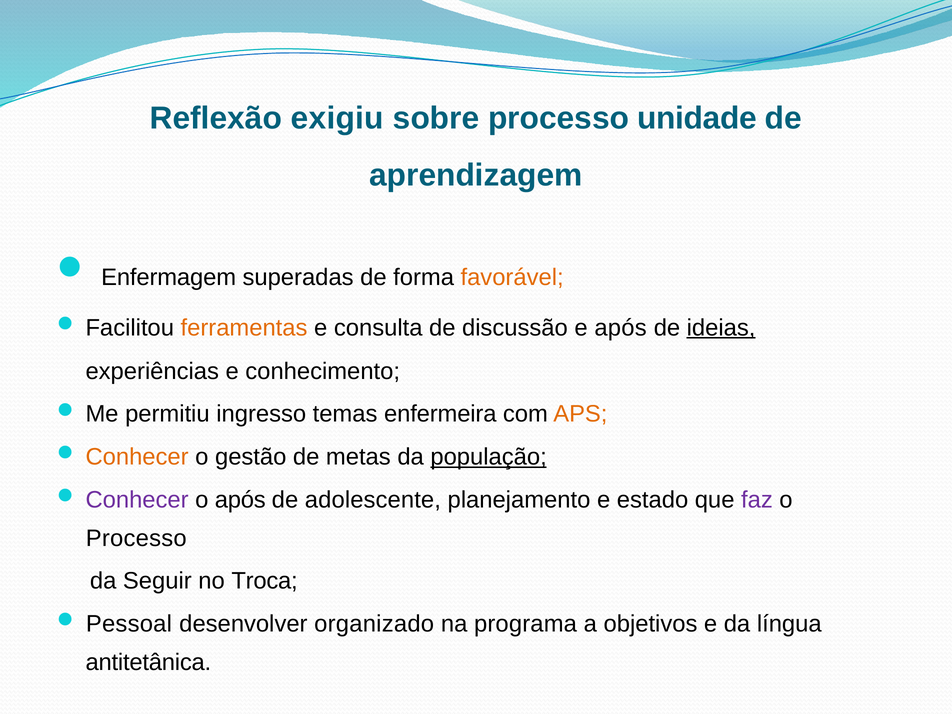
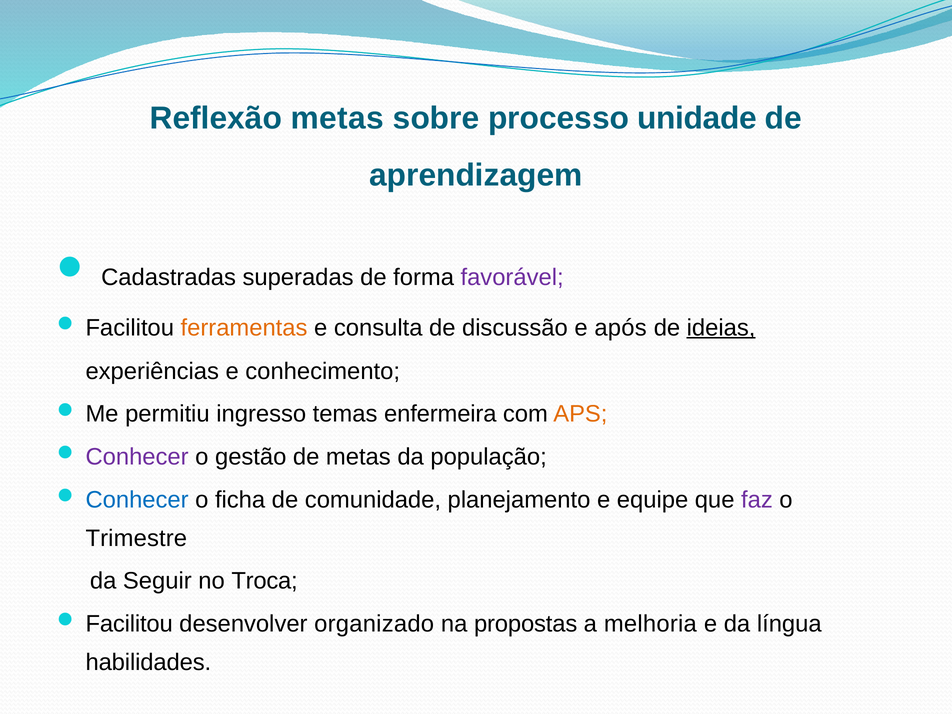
Reflexão exigiu: exigiu -> metas
Enfermagem: Enfermagem -> Cadastradas
favorável colour: orange -> purple
Conhecer at (137, 457) colour: orange -> purple
população underline: present -> none
Conhecer at (137, 500) colour: purple -> blue
o após: após -> ficha
adolescente: adolescente -> comunidade
estado: estado -> equipe
Processo at (136, 538): Processo -> Trimestre
Pessoal at (129, 624): Pessoal -> Facilitou
programa: programa -> propostas
objetivos: objetivos -> melhoria
antitetânica: antitetânica -> habilidades
